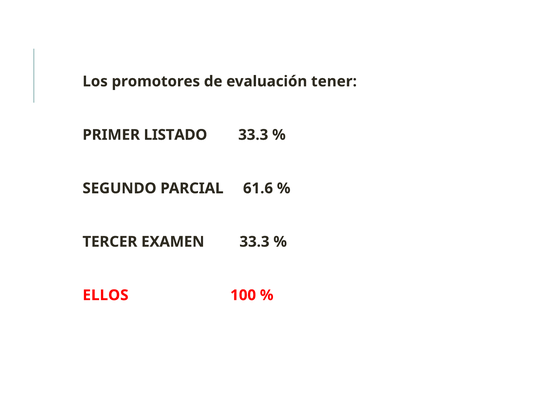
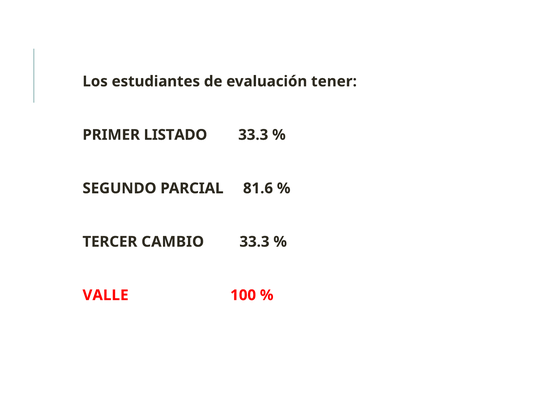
promotores: promotores -> estudiantes
61.6: 61.6 -> 81.6
EXAMEN: EXAMEN -> CAMBIO
ELLOS: ELLOS -> VALLE
